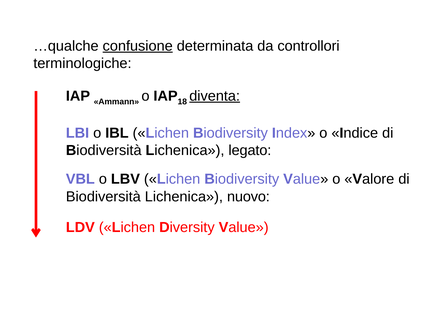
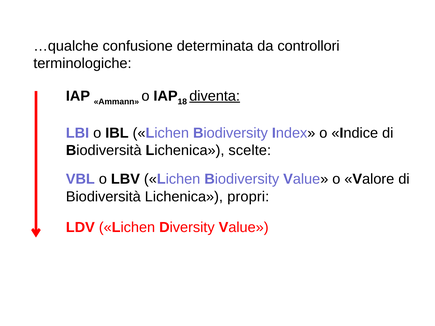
confusione underline: present -> none
legato: legato -> scelte
nuovo: nuovo -> propri
